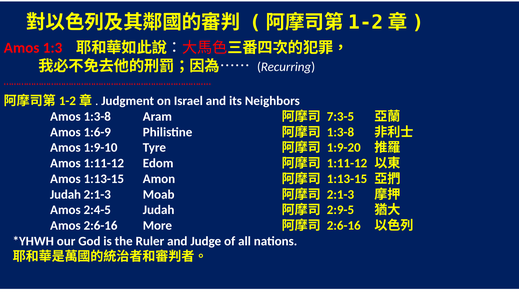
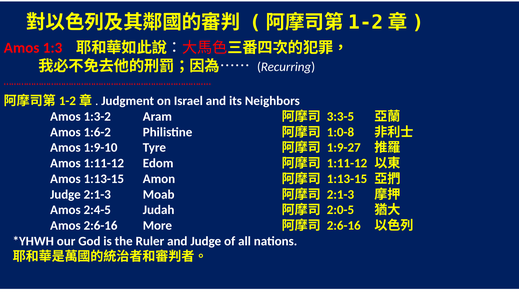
Amos 1:3-8: 1:3-8 -> 1:3-2
7:3-5: 7:3-5 -> 3:3-5
1:6-9: 1:6-9 -> 1:6-2
1:3-8 at (340, 132): 1:3-8 -> 1:0-8
1:9-20: 1:9-20 -> 1:9-27
Judah at (65, 194): Judah -> Judge
2:9-5: 2:9-5 -> 2:0-5
